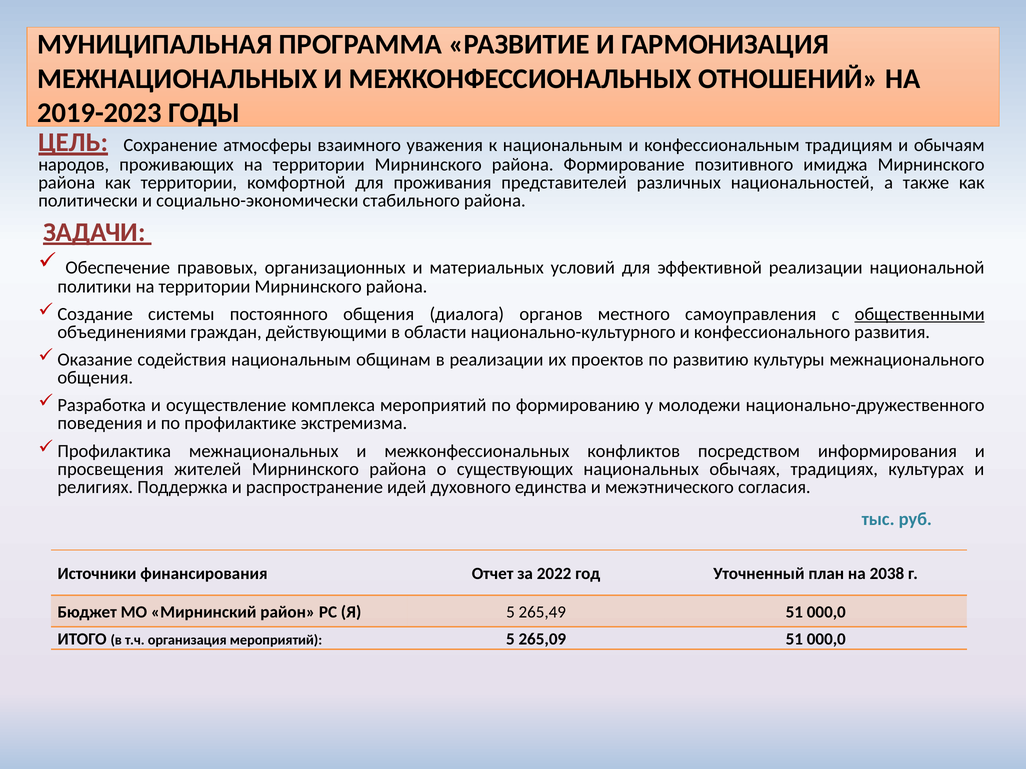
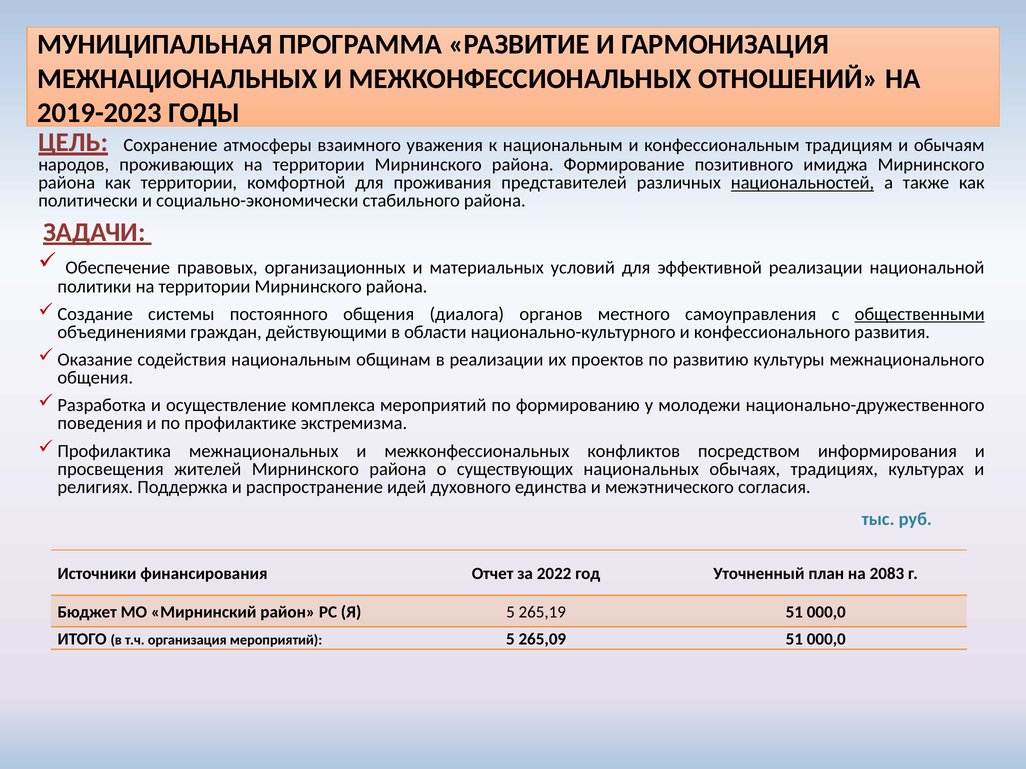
национальностей underline: none -> present
2038: 2038 -> 2083
265,49: 265,49 -> 265,19
